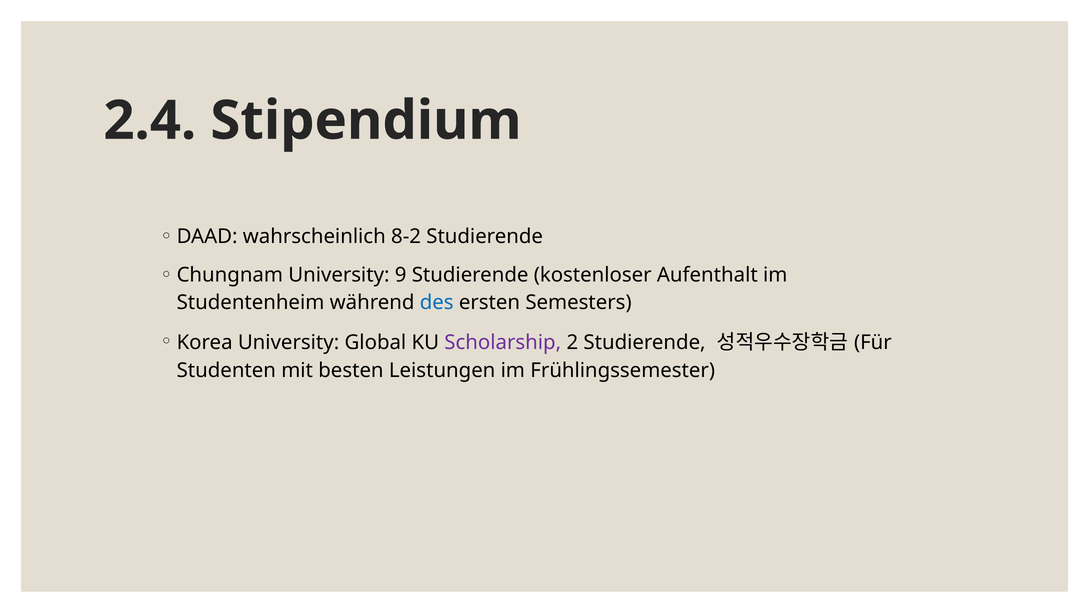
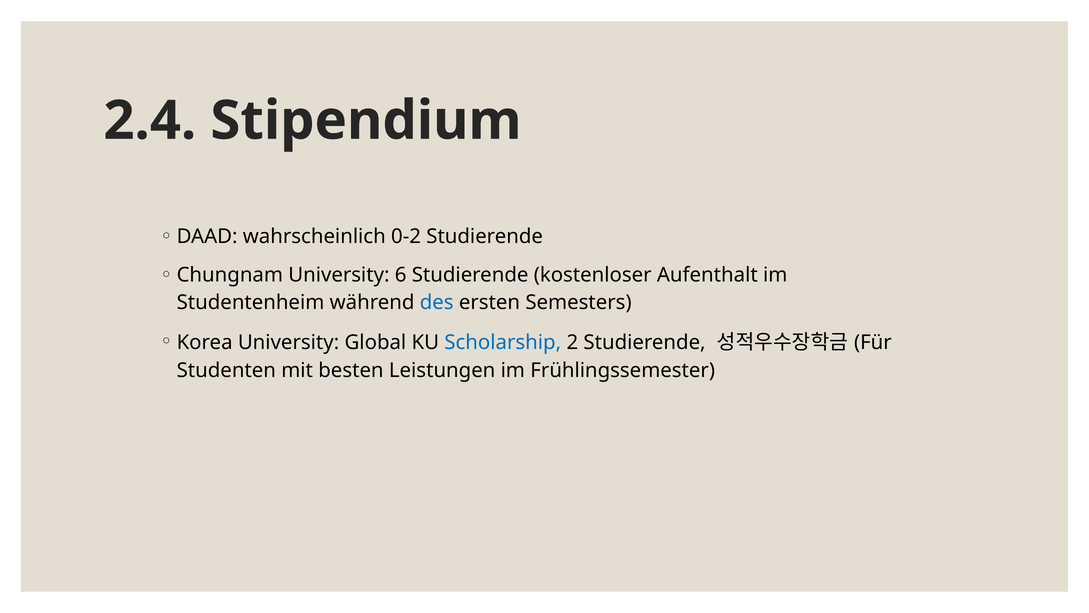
8-2: 8-2 -> 0-2
9: 9 -> 6
Scholarship colour: purple -> blue
